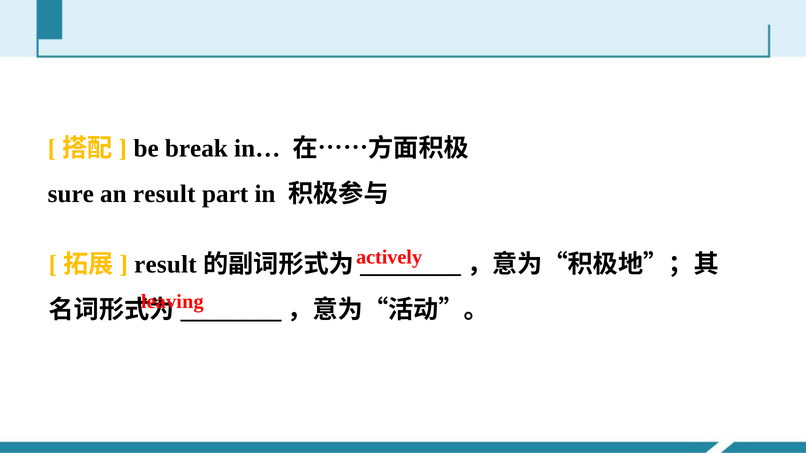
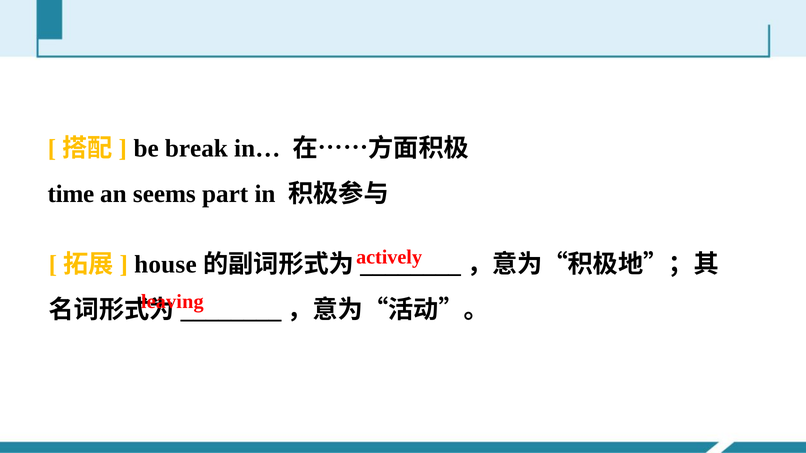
sure: sure -> time
an result: result -> seems
result at (165, 265): result -> house
